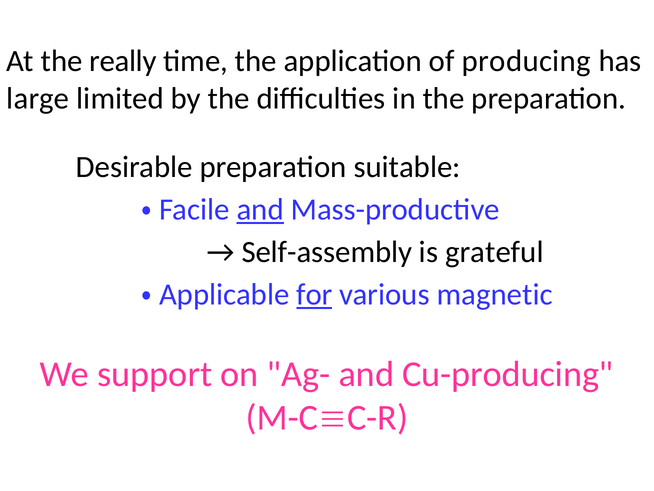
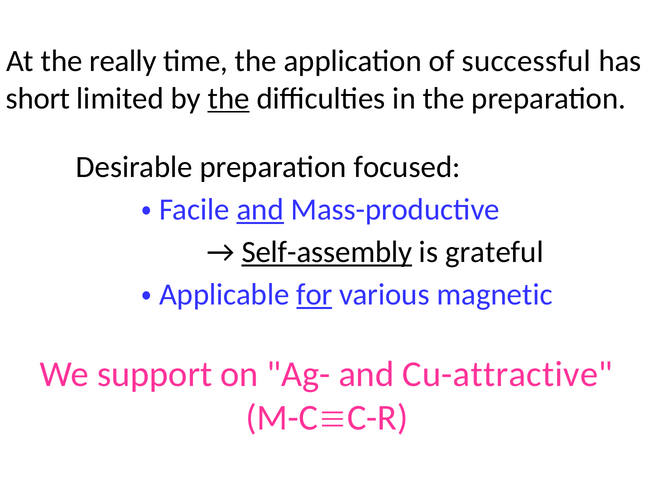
producing: producing -> successful
large: large -> short
the at (229, 98) underline: none -> present
suitable: suitable -> focused
Self-assembly underline: none -> present
Cu-producing: Cu-producing -> Cu-attractive
